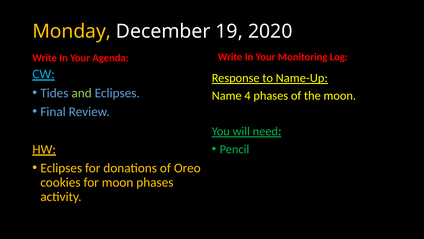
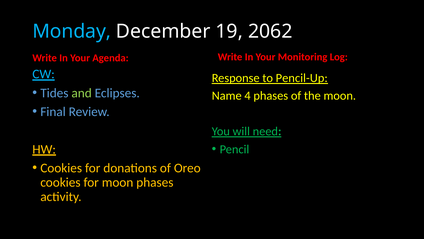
Monday colour: yellow -> light blue
2020: 2020 -> 2062
Name-Up: Name-Up -> Pencil-Up
Eclipses at (61, 168): Eclipses -> Cookies
